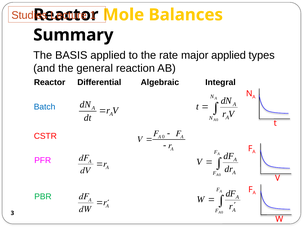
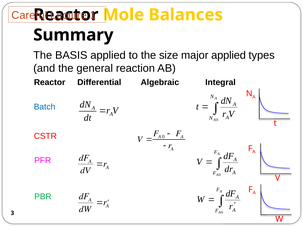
Studies: Studies -> Careful
rate: rate -> size
